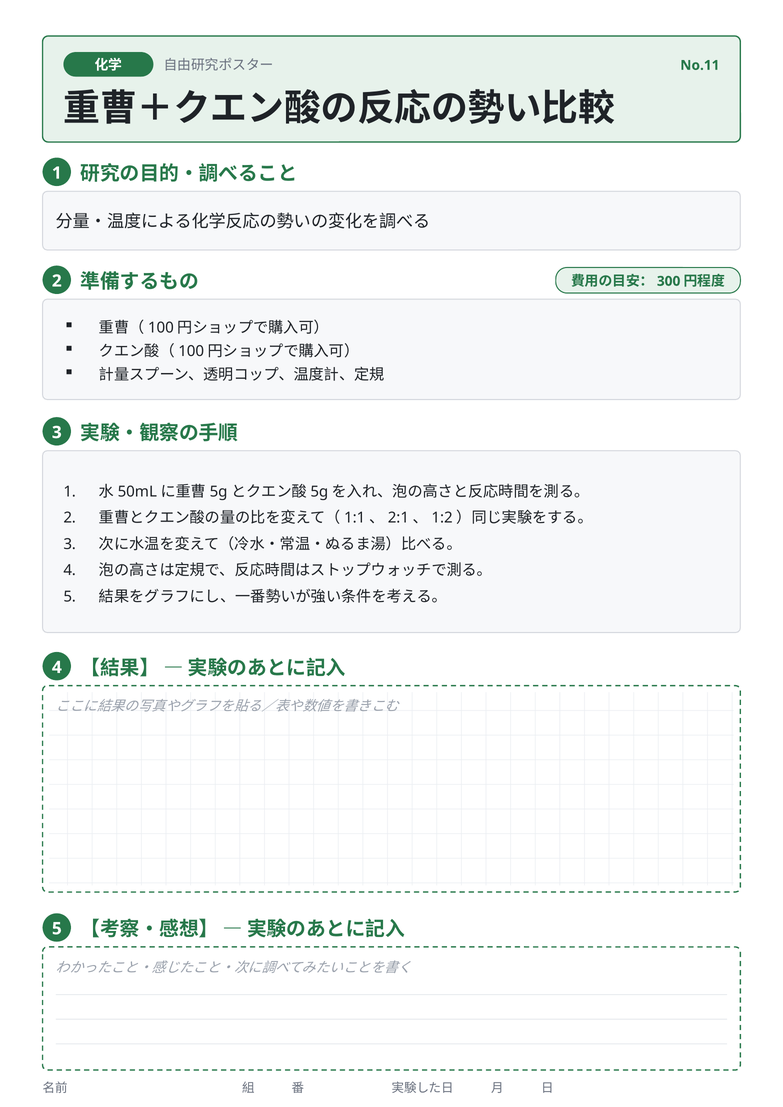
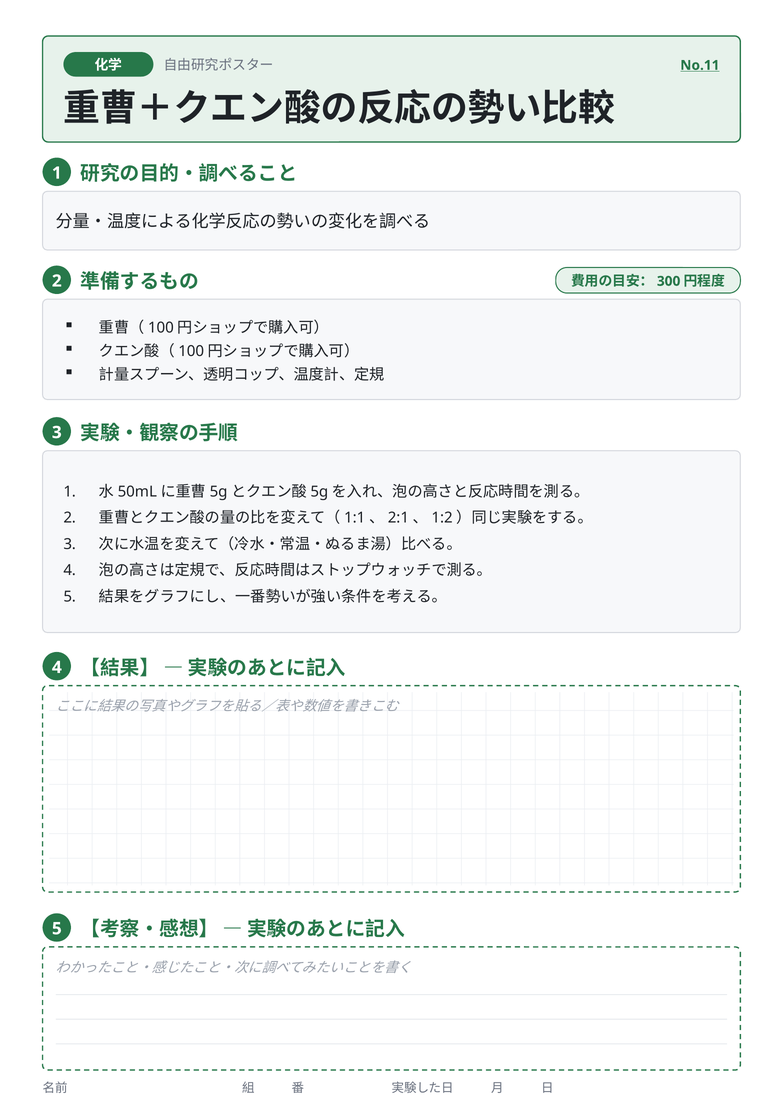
No.11 underline: none -> present
